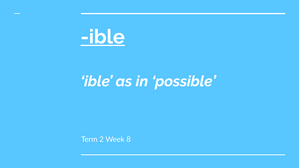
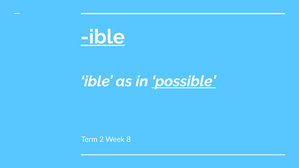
possible underline: none -> present
